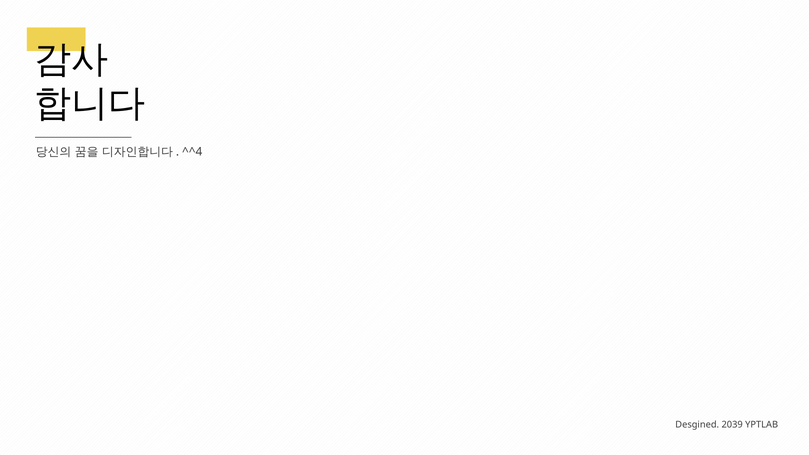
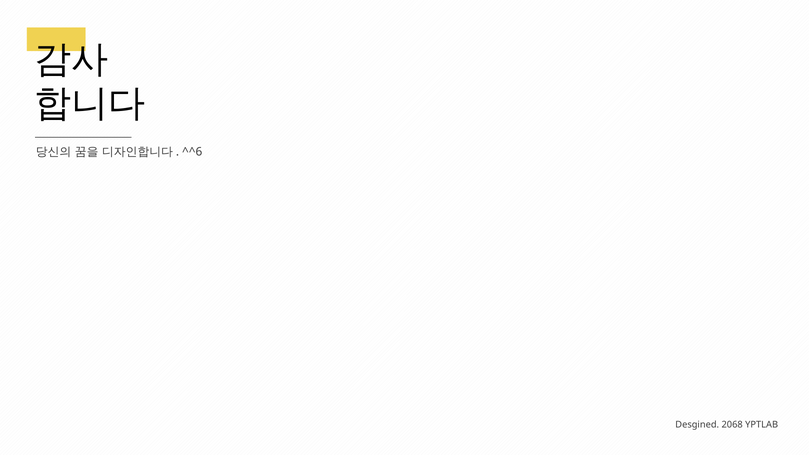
^^4: ^^4 -> ^^6
2039: 2039 -> 2068
